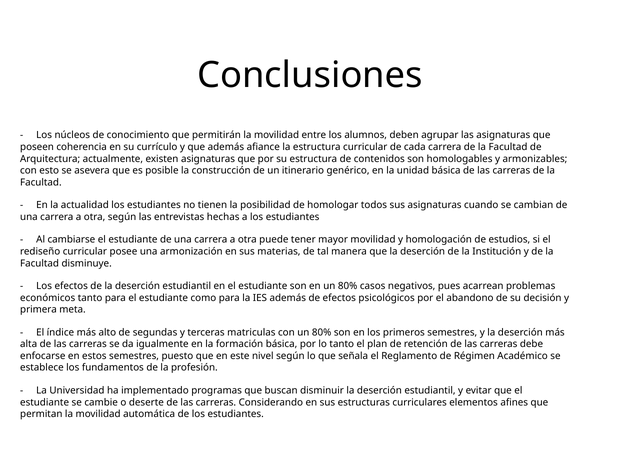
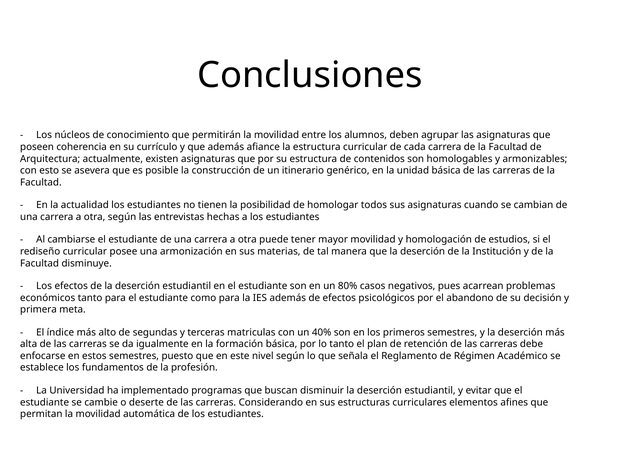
con un 80%: 80% -> 40%
